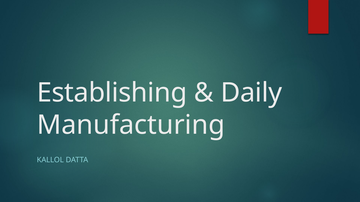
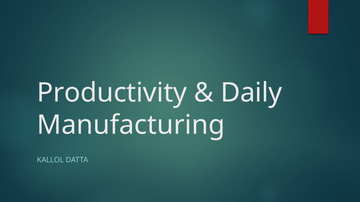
Establishing: Establishing -> Productivity
